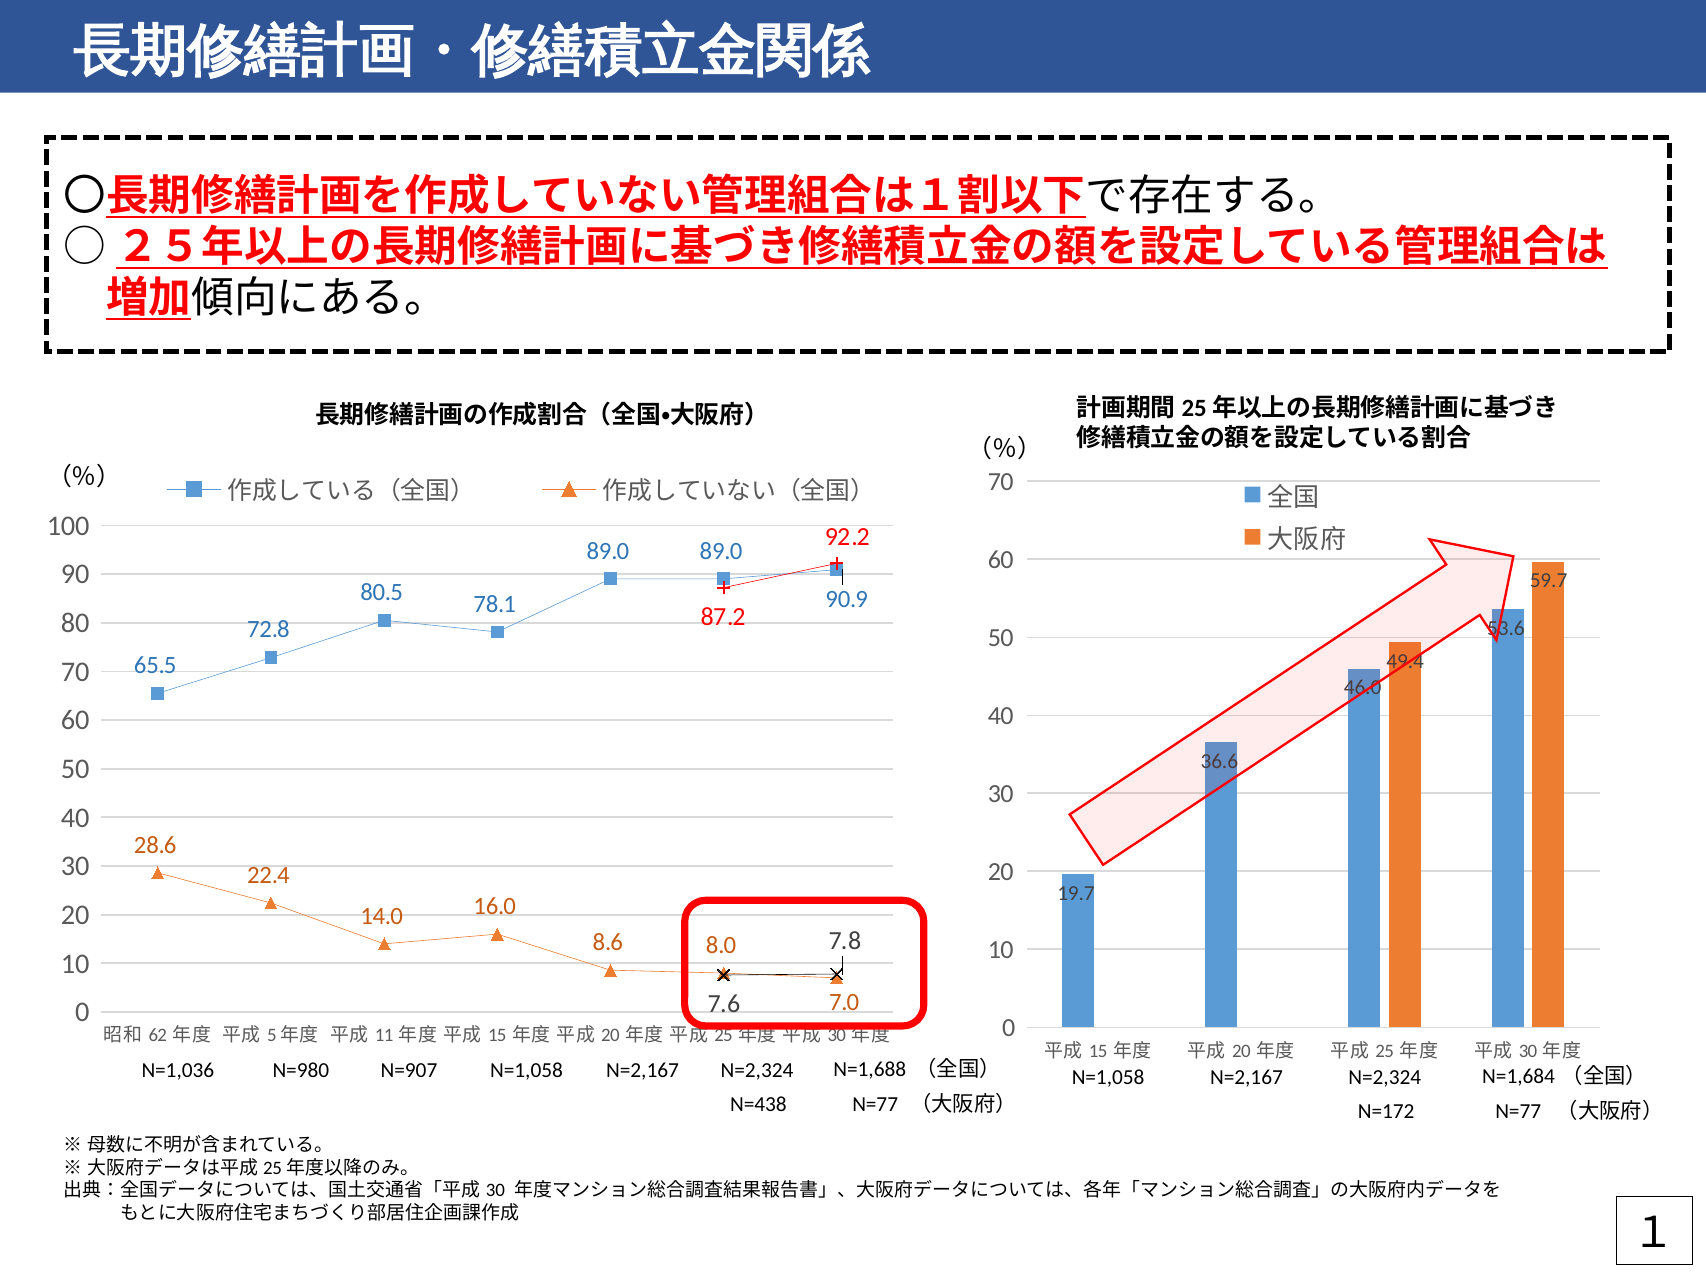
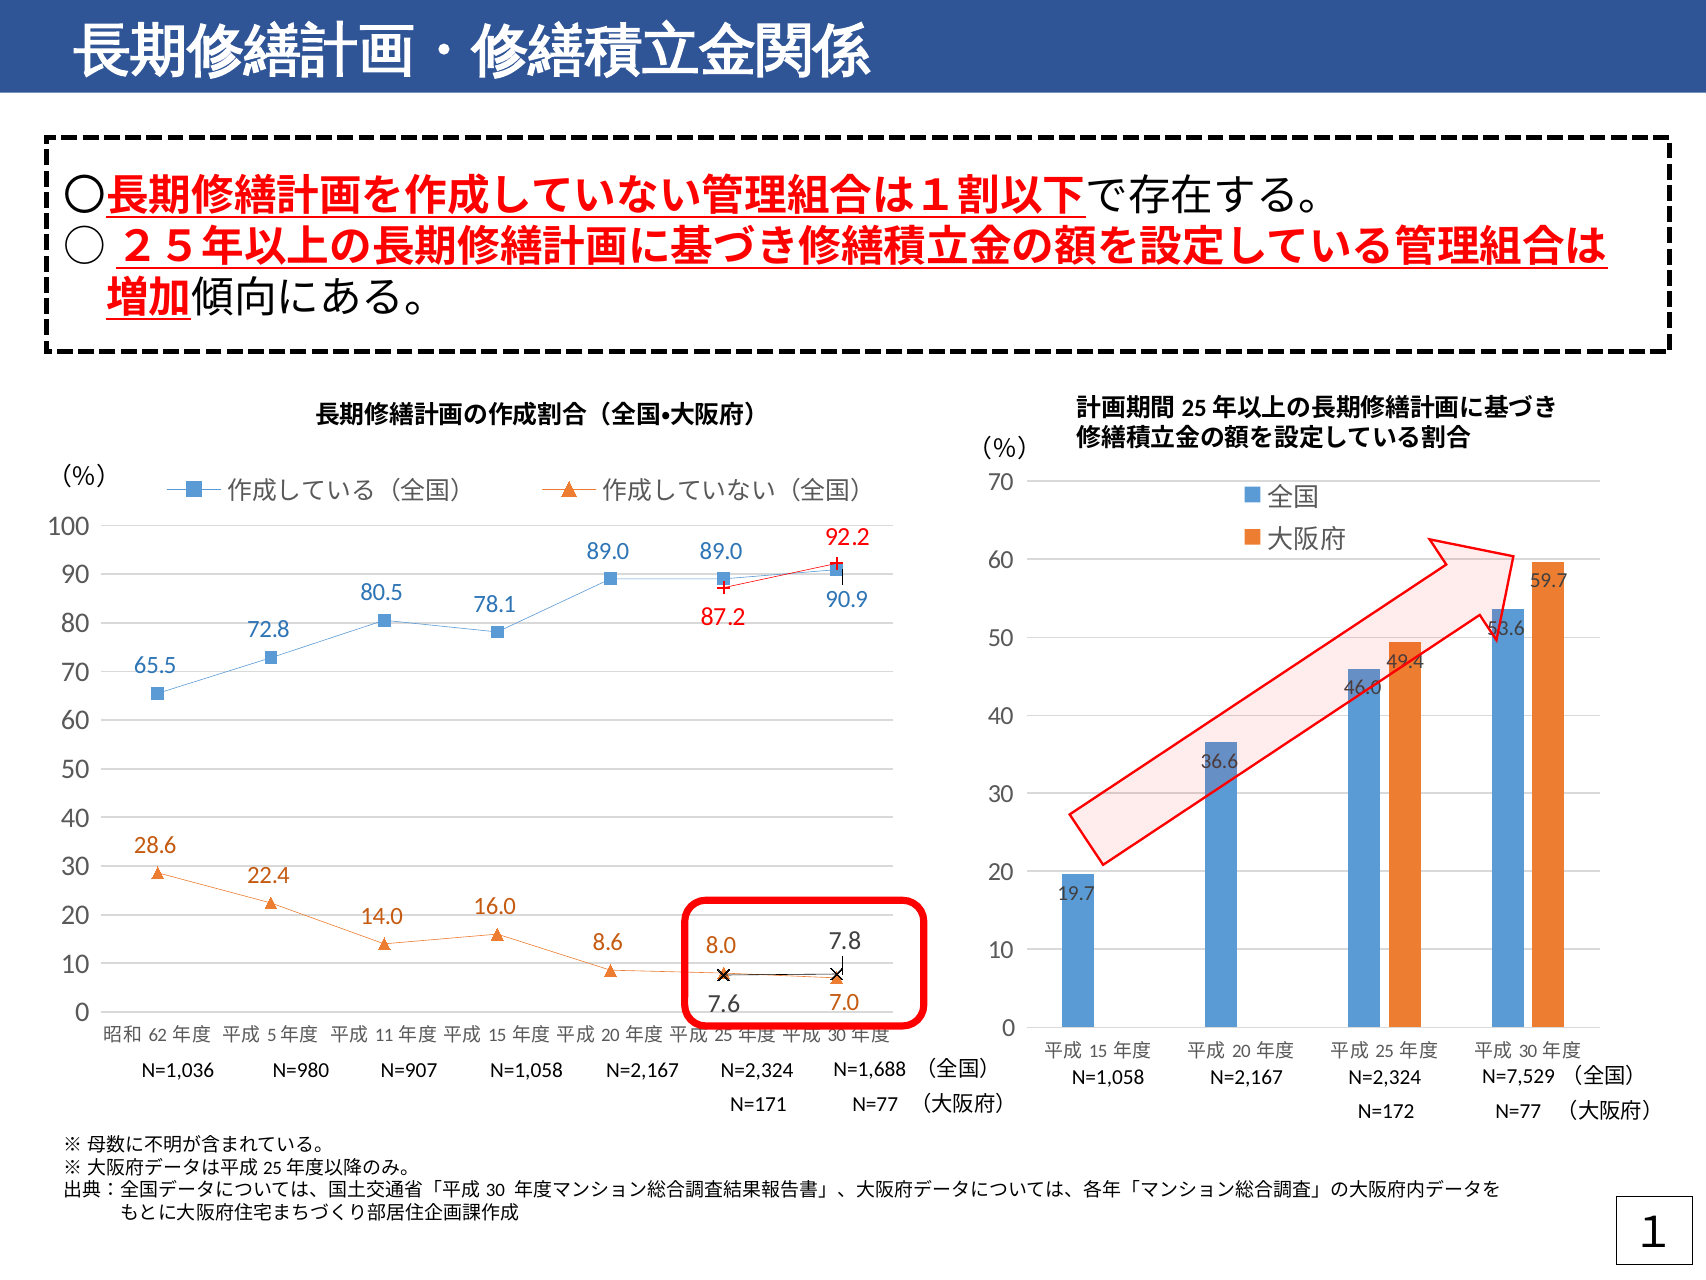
N=1,684: N=1,684 -> N=7,529
N=438: N=438 -> N=171
